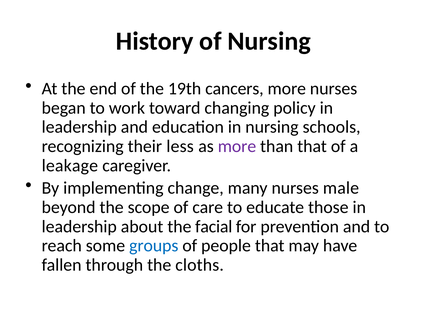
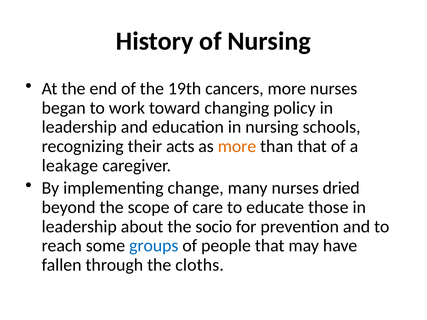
less: less -> acts
more at (237, 146) colour: purple -> orange
male: male -> dried
facial: facial -> socio
